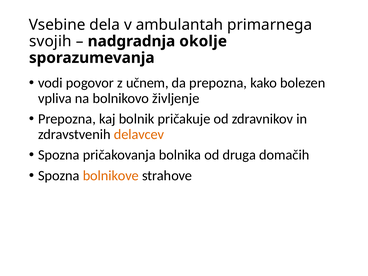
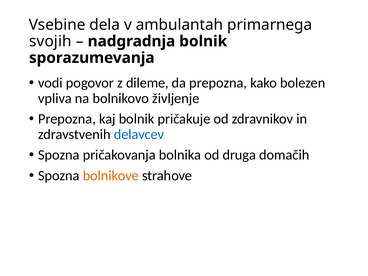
nadgradnja okolje: okolje -> bolnik
učnem: učnem -> dileme
delavcev colour: orange -> blue
